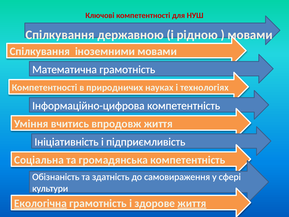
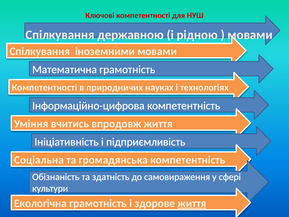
Екологічна underline: present -> none
